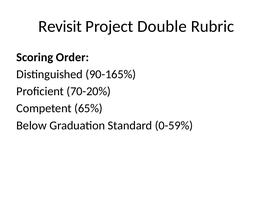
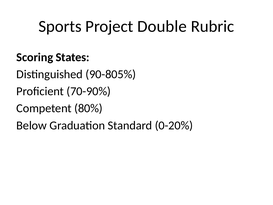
Revisit: Revisit -> Sports
Order: Order -> States
90-165%: 90-165% -> 90-805%
70-20%: 70-20% -> 70-90%
65%: 65% -> 80%
0-59%: 0-59% -> 0-20%
